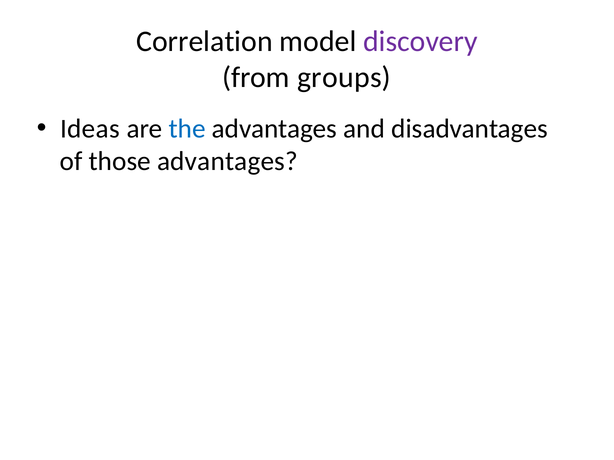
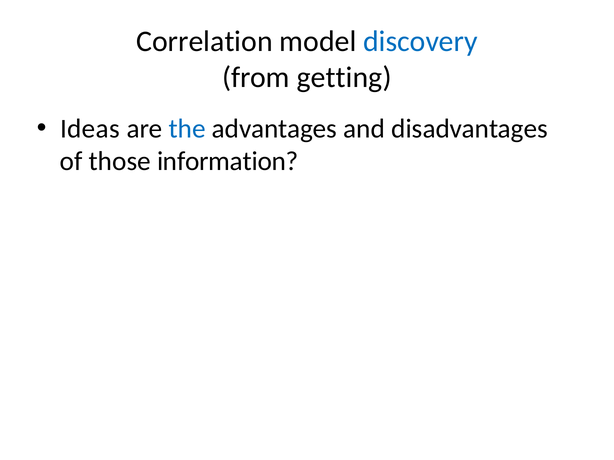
discovery colour: purple -> blue
groups: groups -> getting
those advantages: advantages -> information
